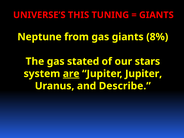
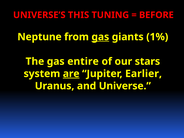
GIANTS at (156, 15): GIANTS -> BEFORE
gas at (100, 37) underline: none -> present
8%: 8% -> 1%
stated: stated -> entire
Jupiter Jupiter: Jupiter -> Earlier
Describe: Describe -> Universe
